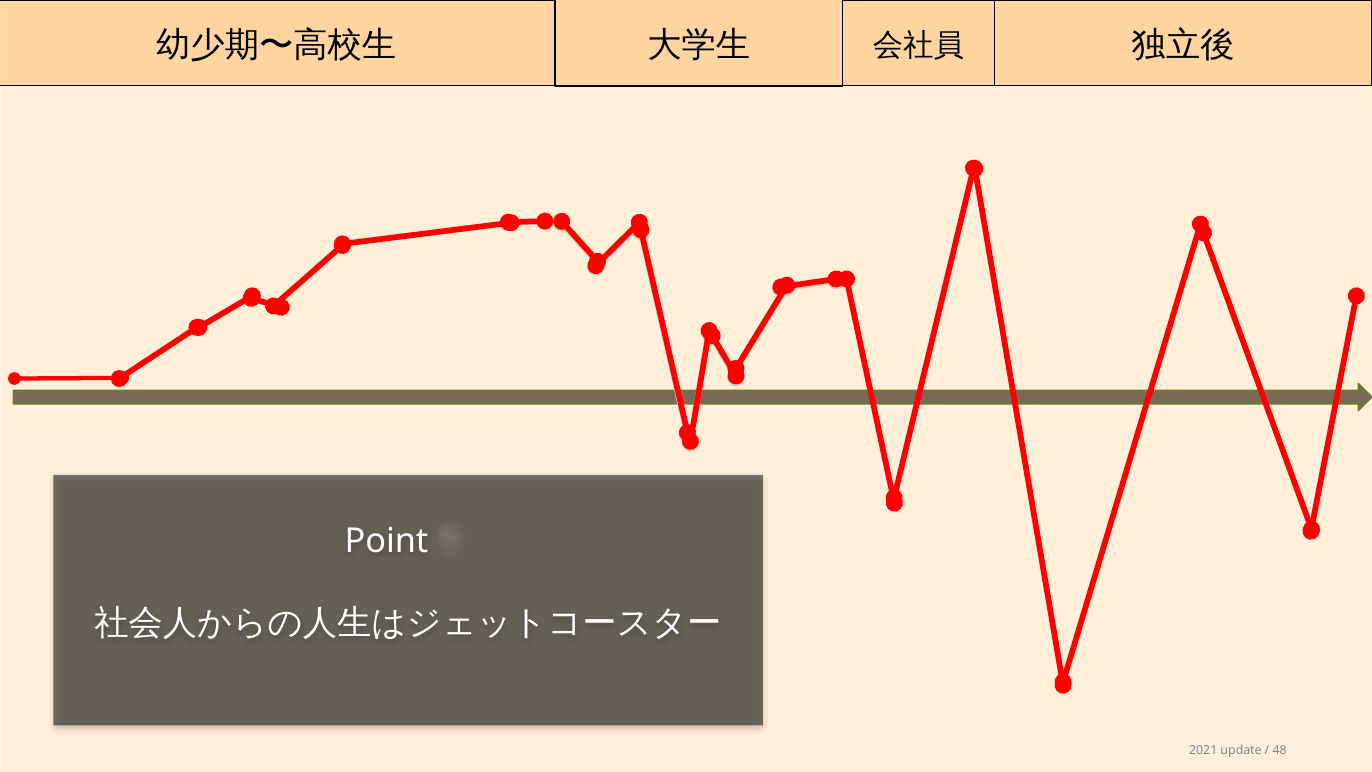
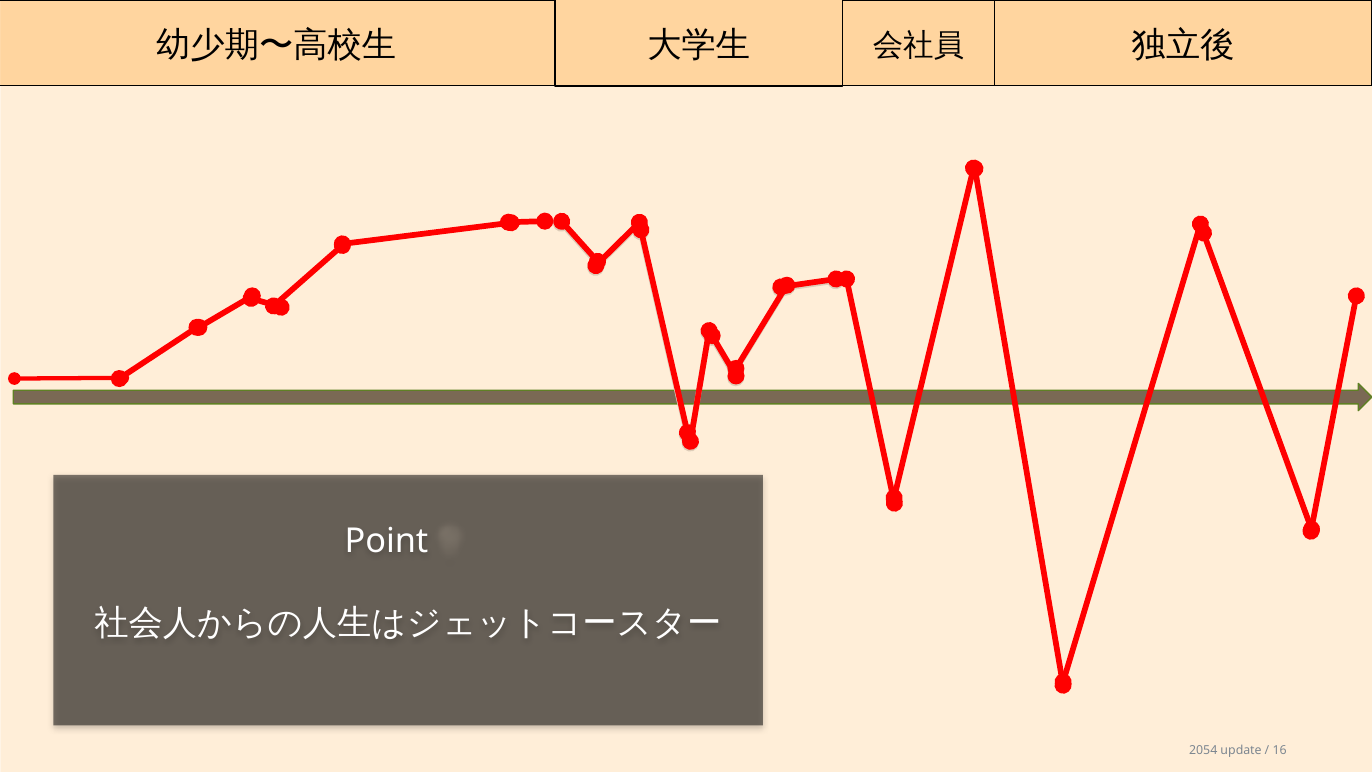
2021: 2021 -> 2054
48: 48 -> 16
